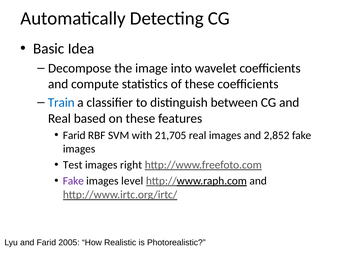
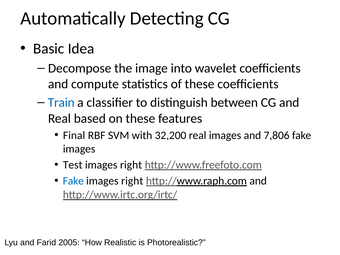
Farid at (74, 135): Farid -> Final
21,705: 21,705 -> 32,200
2,852: 2,852 -> 7,806
Fake at (73, 181) colour: purple -> blue
level at (132, 181): level -> right
